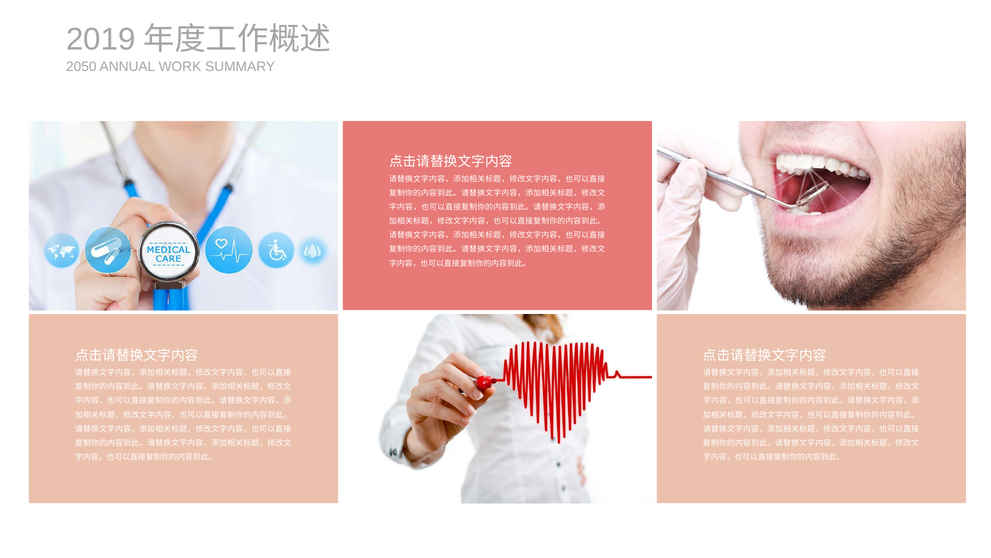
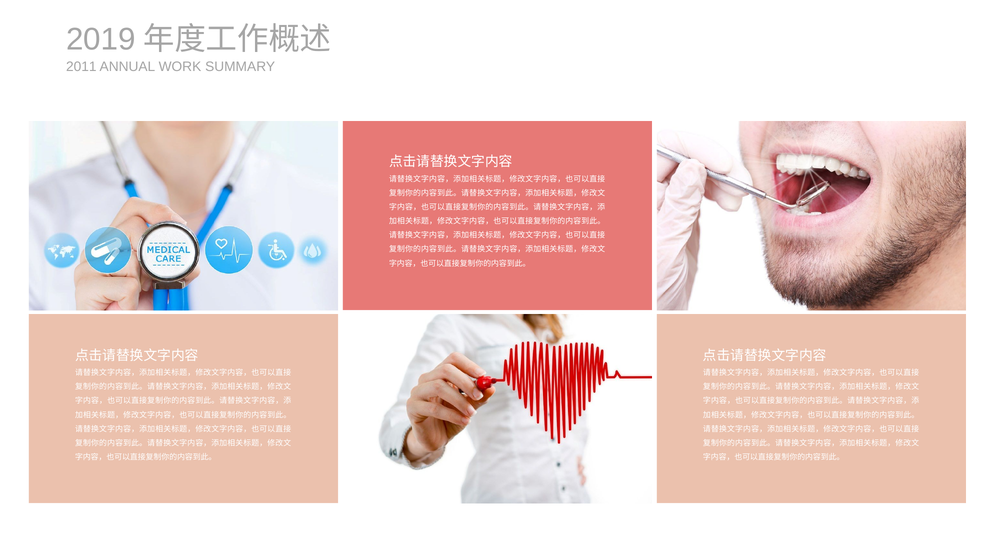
2050: 2050 -> 2011
